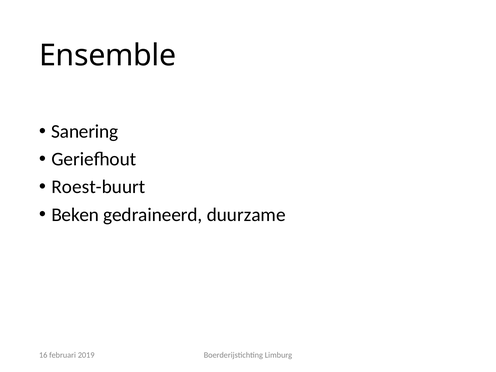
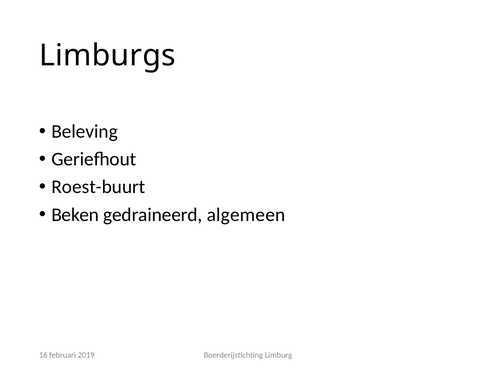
Ensemble: Ensemble -> Limburgs
Sanering: Sanering -> Beleving
duurzame: duurzame -> algemeen
